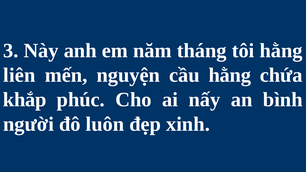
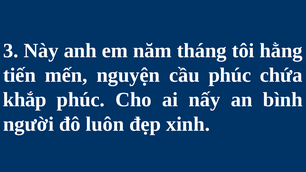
liên: liên -> tiến
cầu hằng: hằng -> phúc
